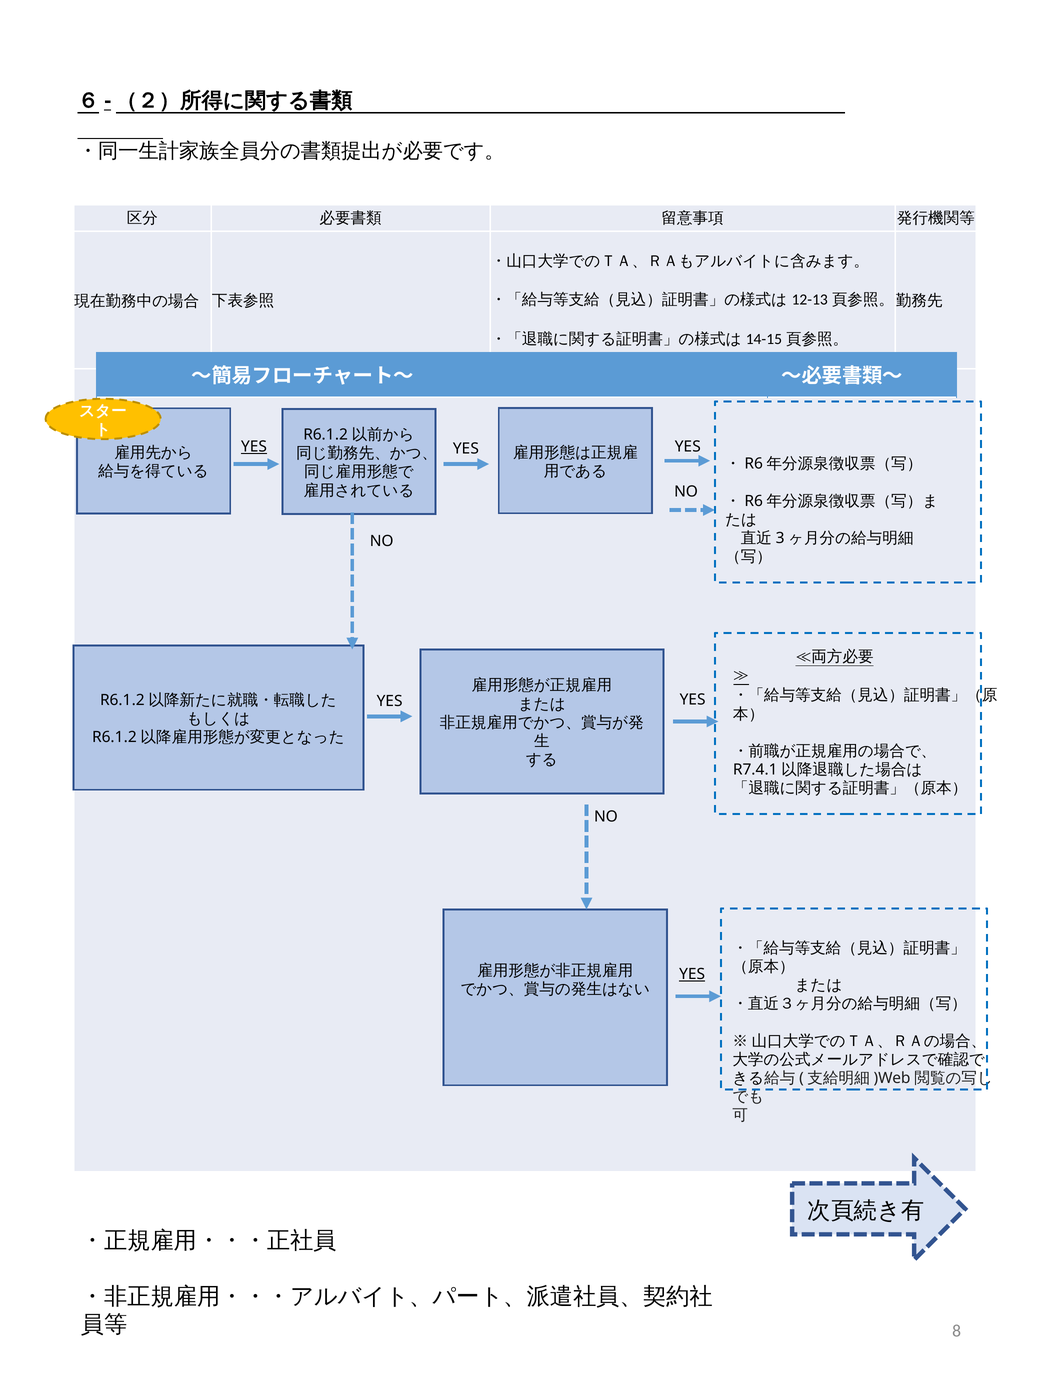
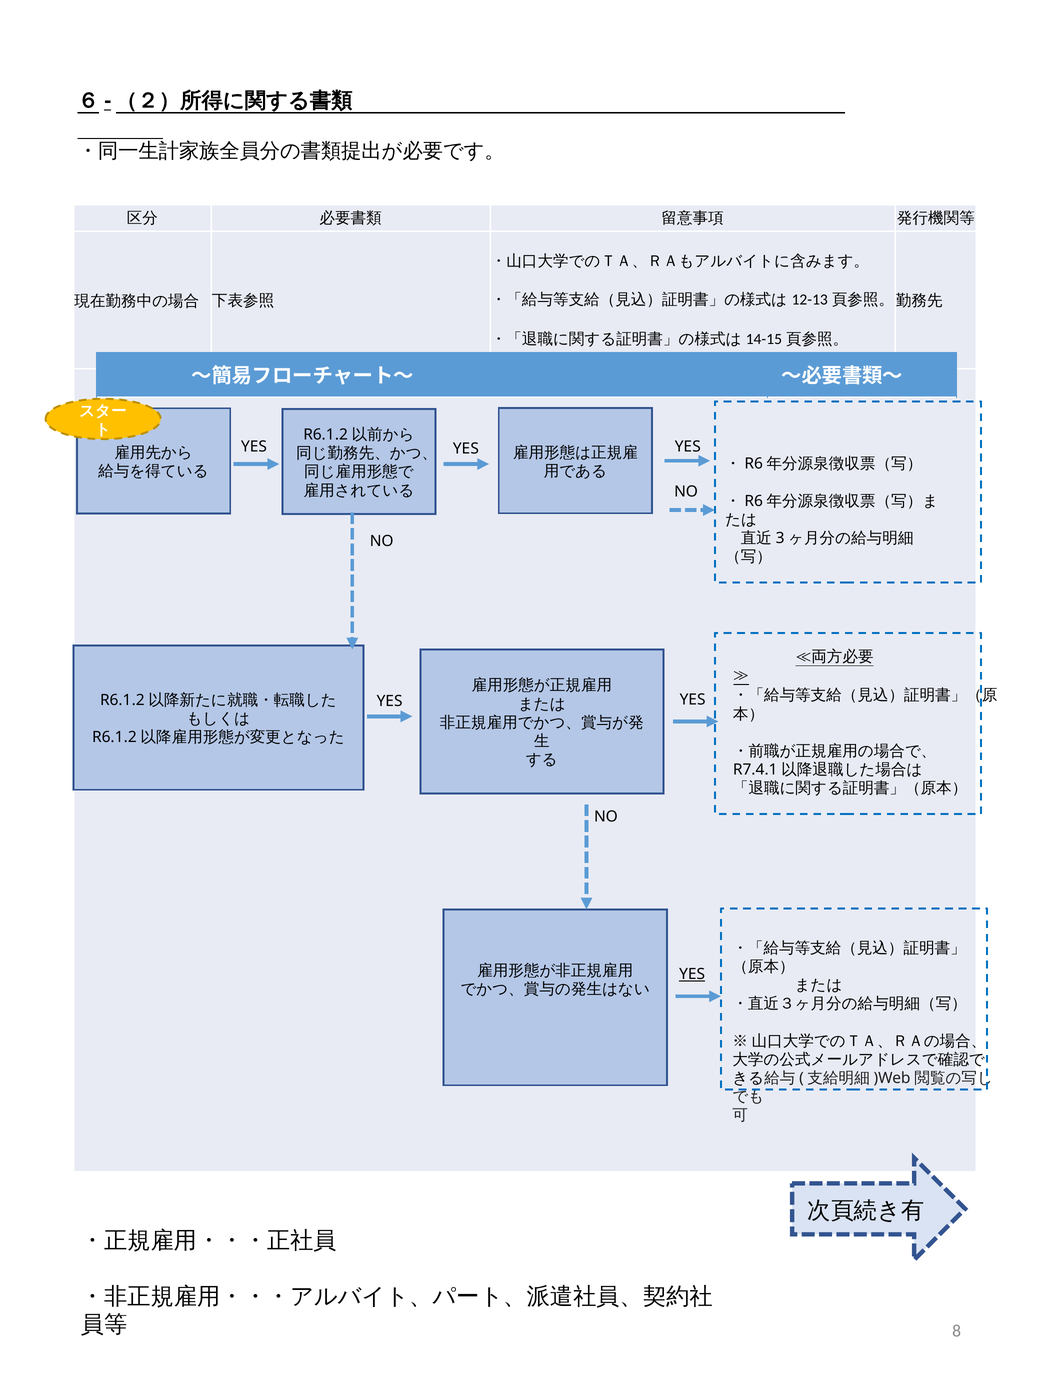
YES at (254, 447) underline: present -> none
